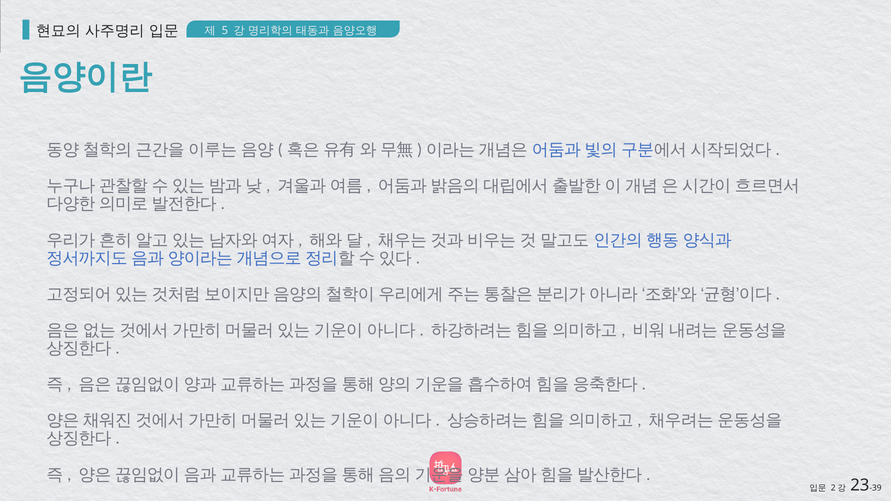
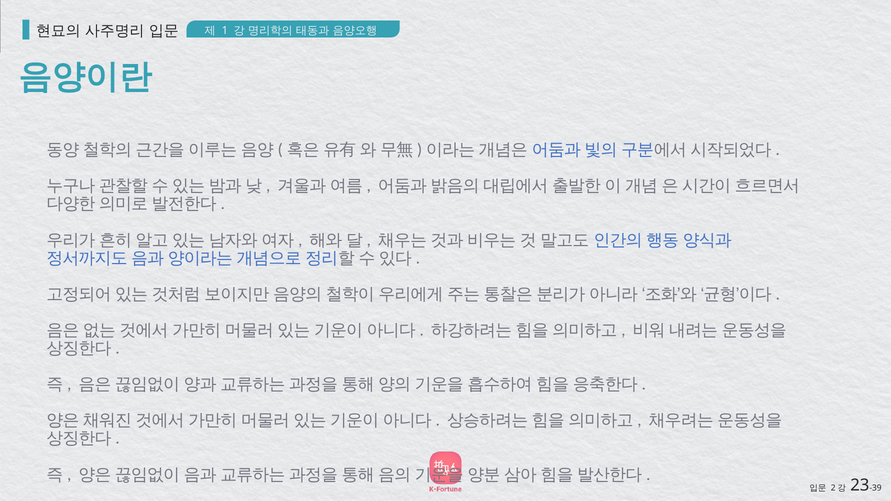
5: 5 -> 1
